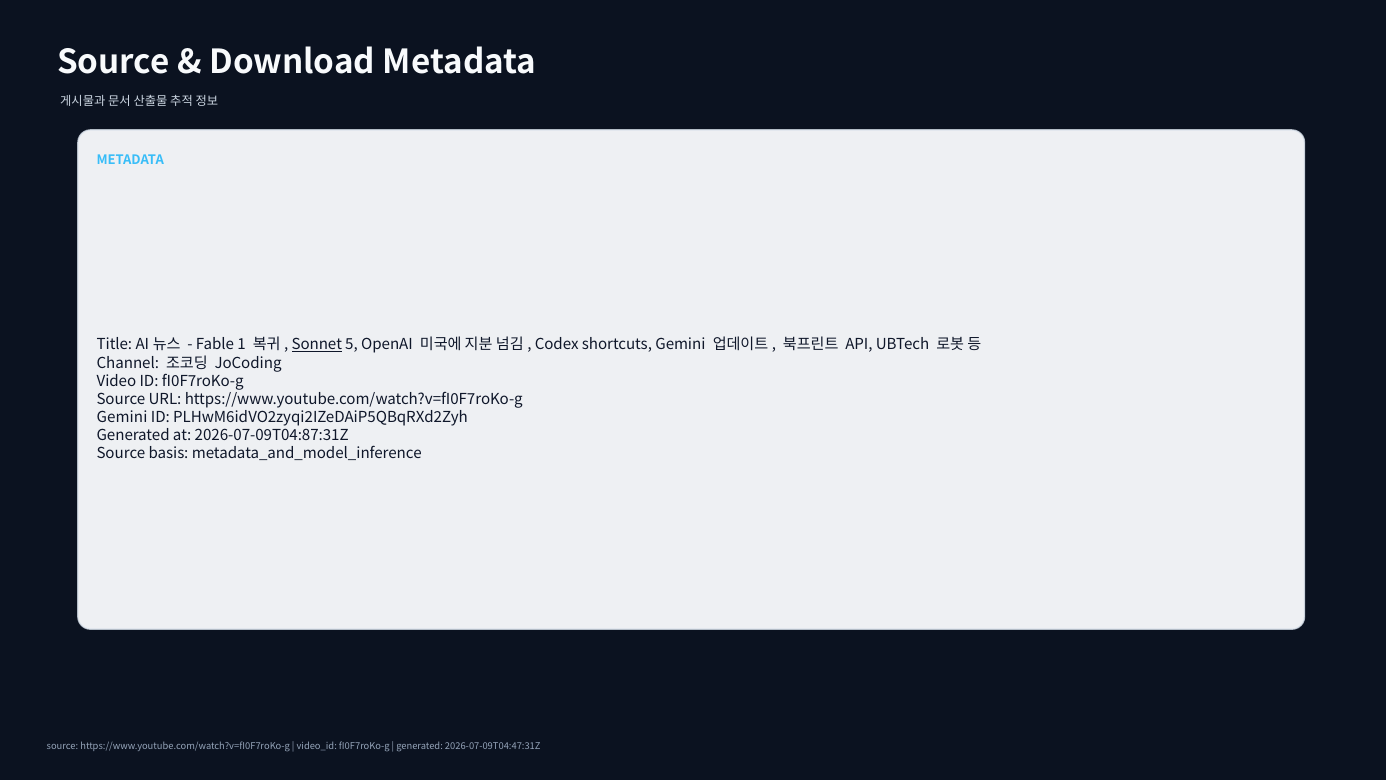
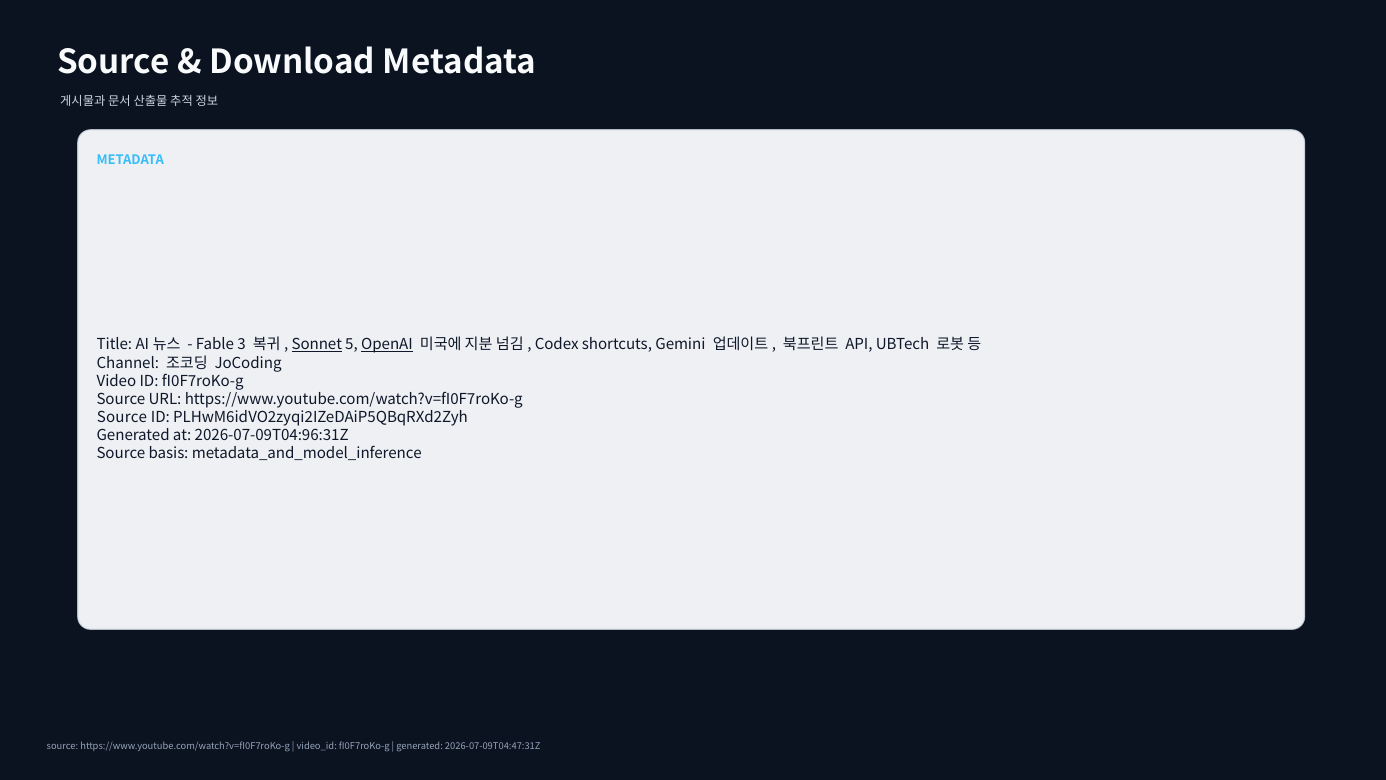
1: 1 -> 3
OpenAI underline: none -> present
Gemini at (122, 417): Gemini -> Source
2026-07-09T04:87:31Z: 2026-07-09T04:87:31Z -> 2026-07-09T04:96:31Z
